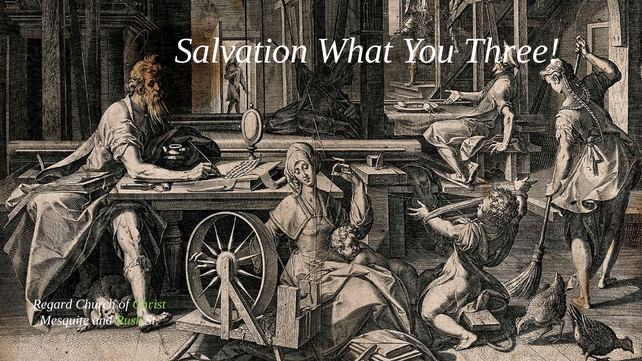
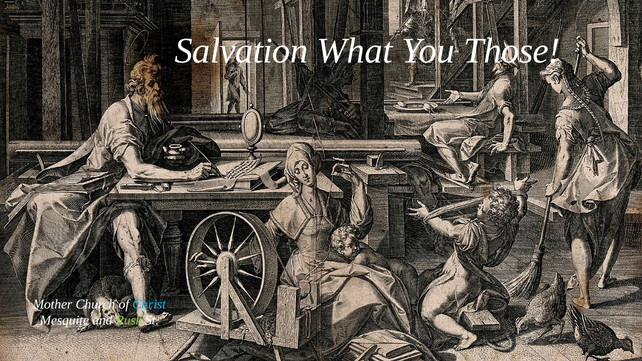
Three: Three -> Those
Regard: Regard -> Mother
Christ colour: light green -> light blue
